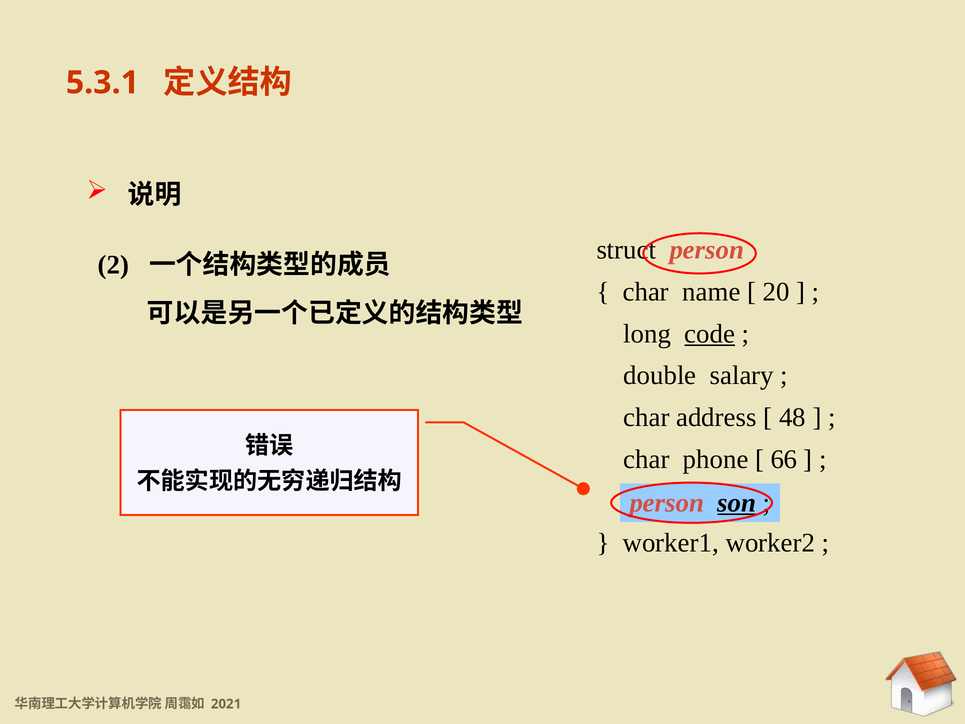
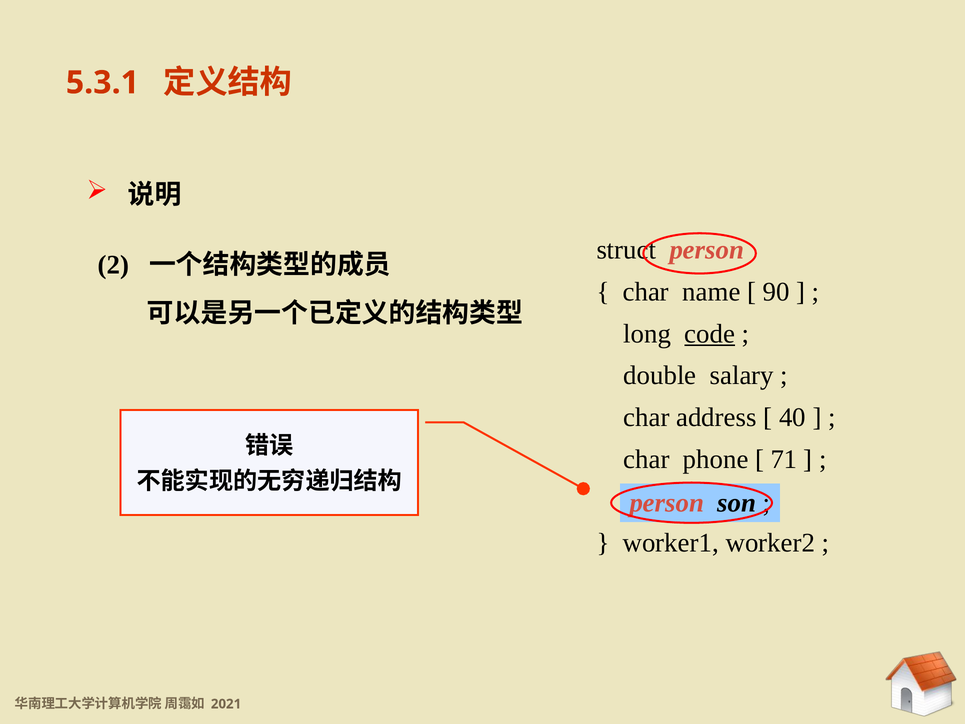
20: 20 -> 90
48: 48 -> 40
66: 66 -> 71
son underline: present -> none
